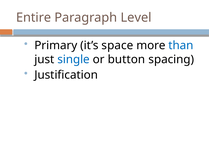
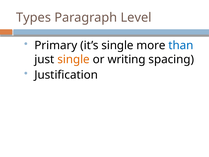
Entire: Entire -> Types
it’s space: space -> single
single at (74, 59) colour: blue -> orange
button: button -> writing
